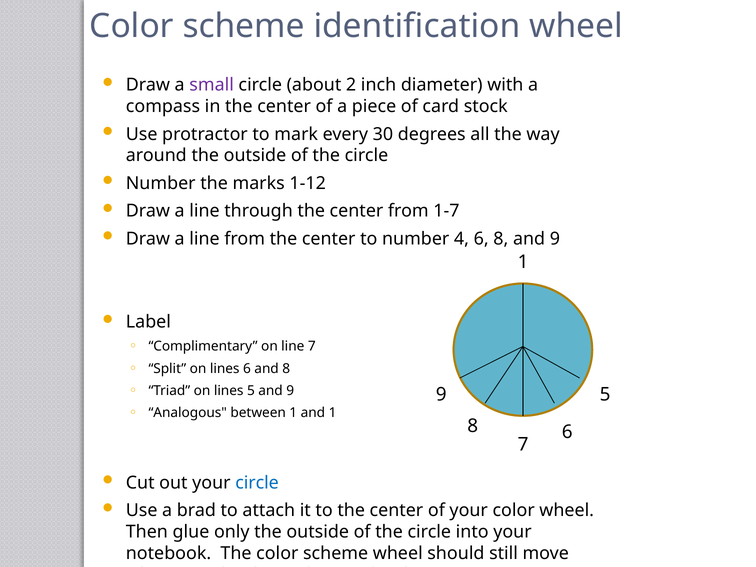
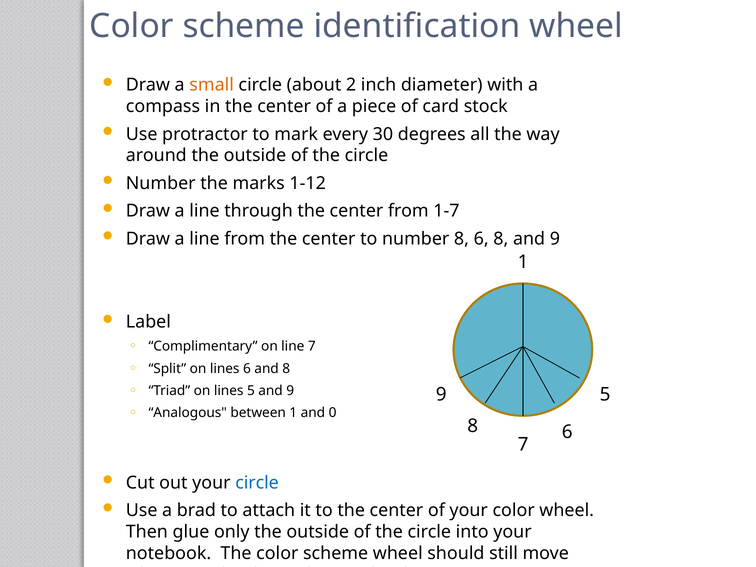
small colour: purple -> orange
number 4: 4 -> 8
and 1: 1 -> 0
